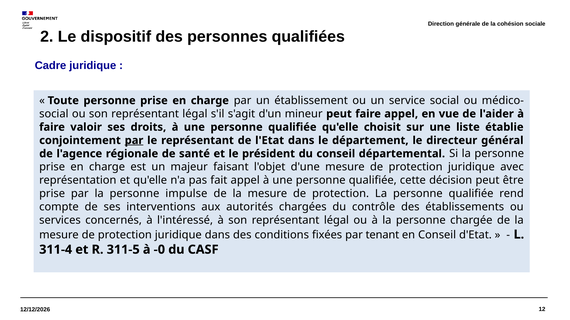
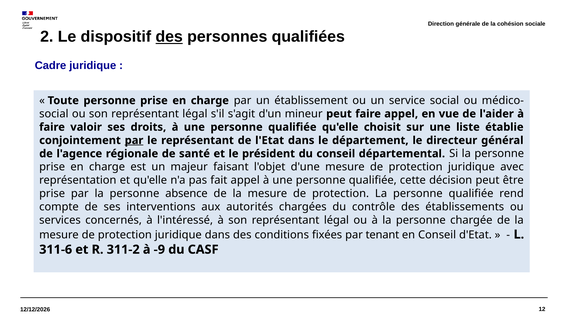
des at (169, 37) underline: none -> present
impulse: impulse -> absence
311-4: 311-4 -> 311-6
311-5: 311-5 -> 311-2
-0: -0 -> -9
